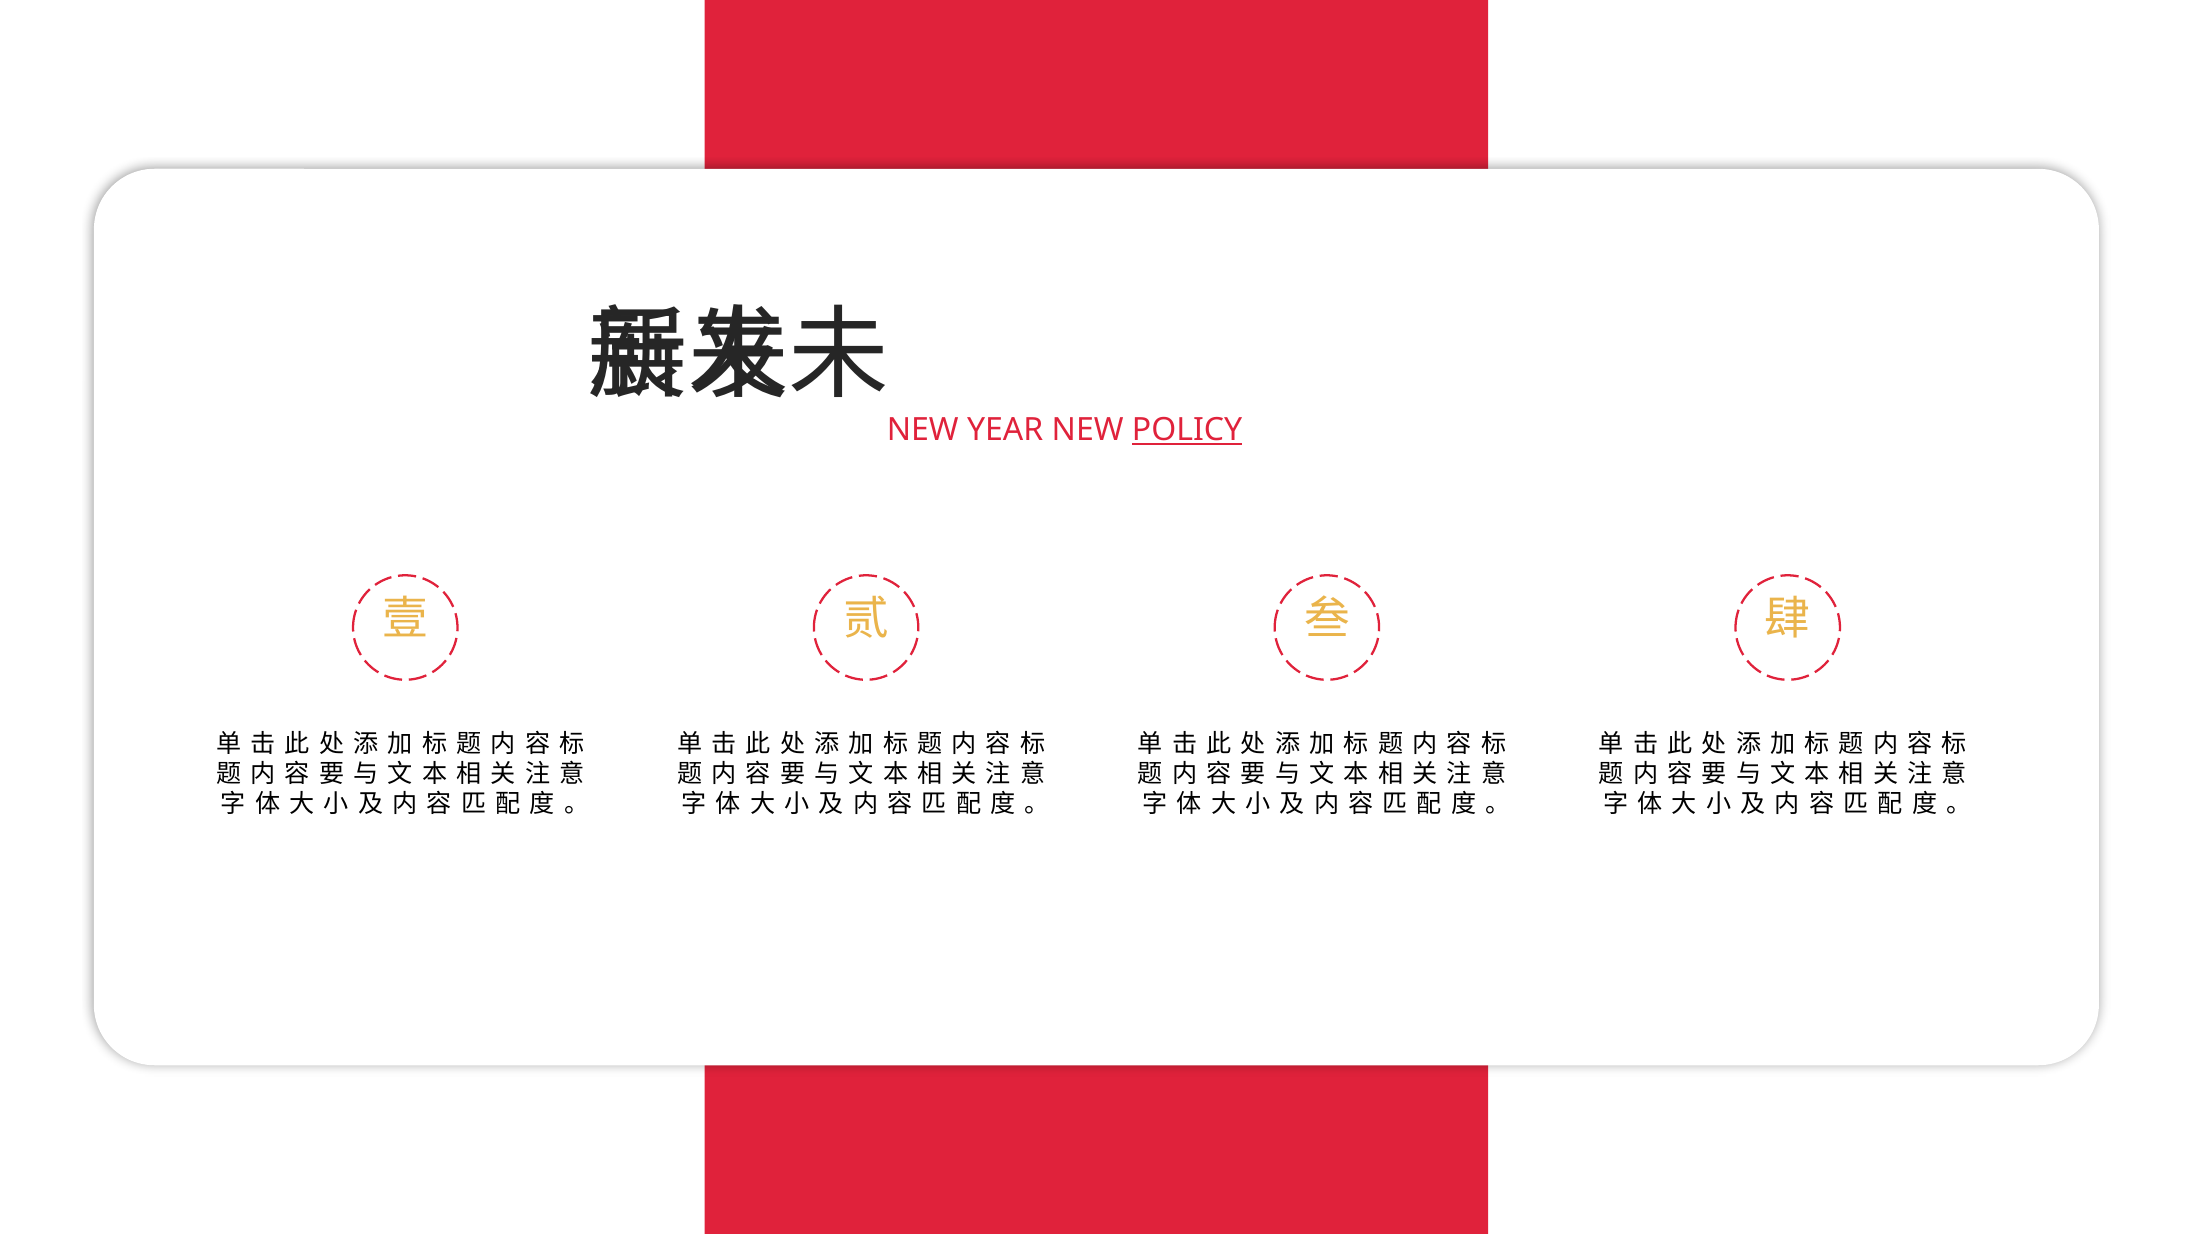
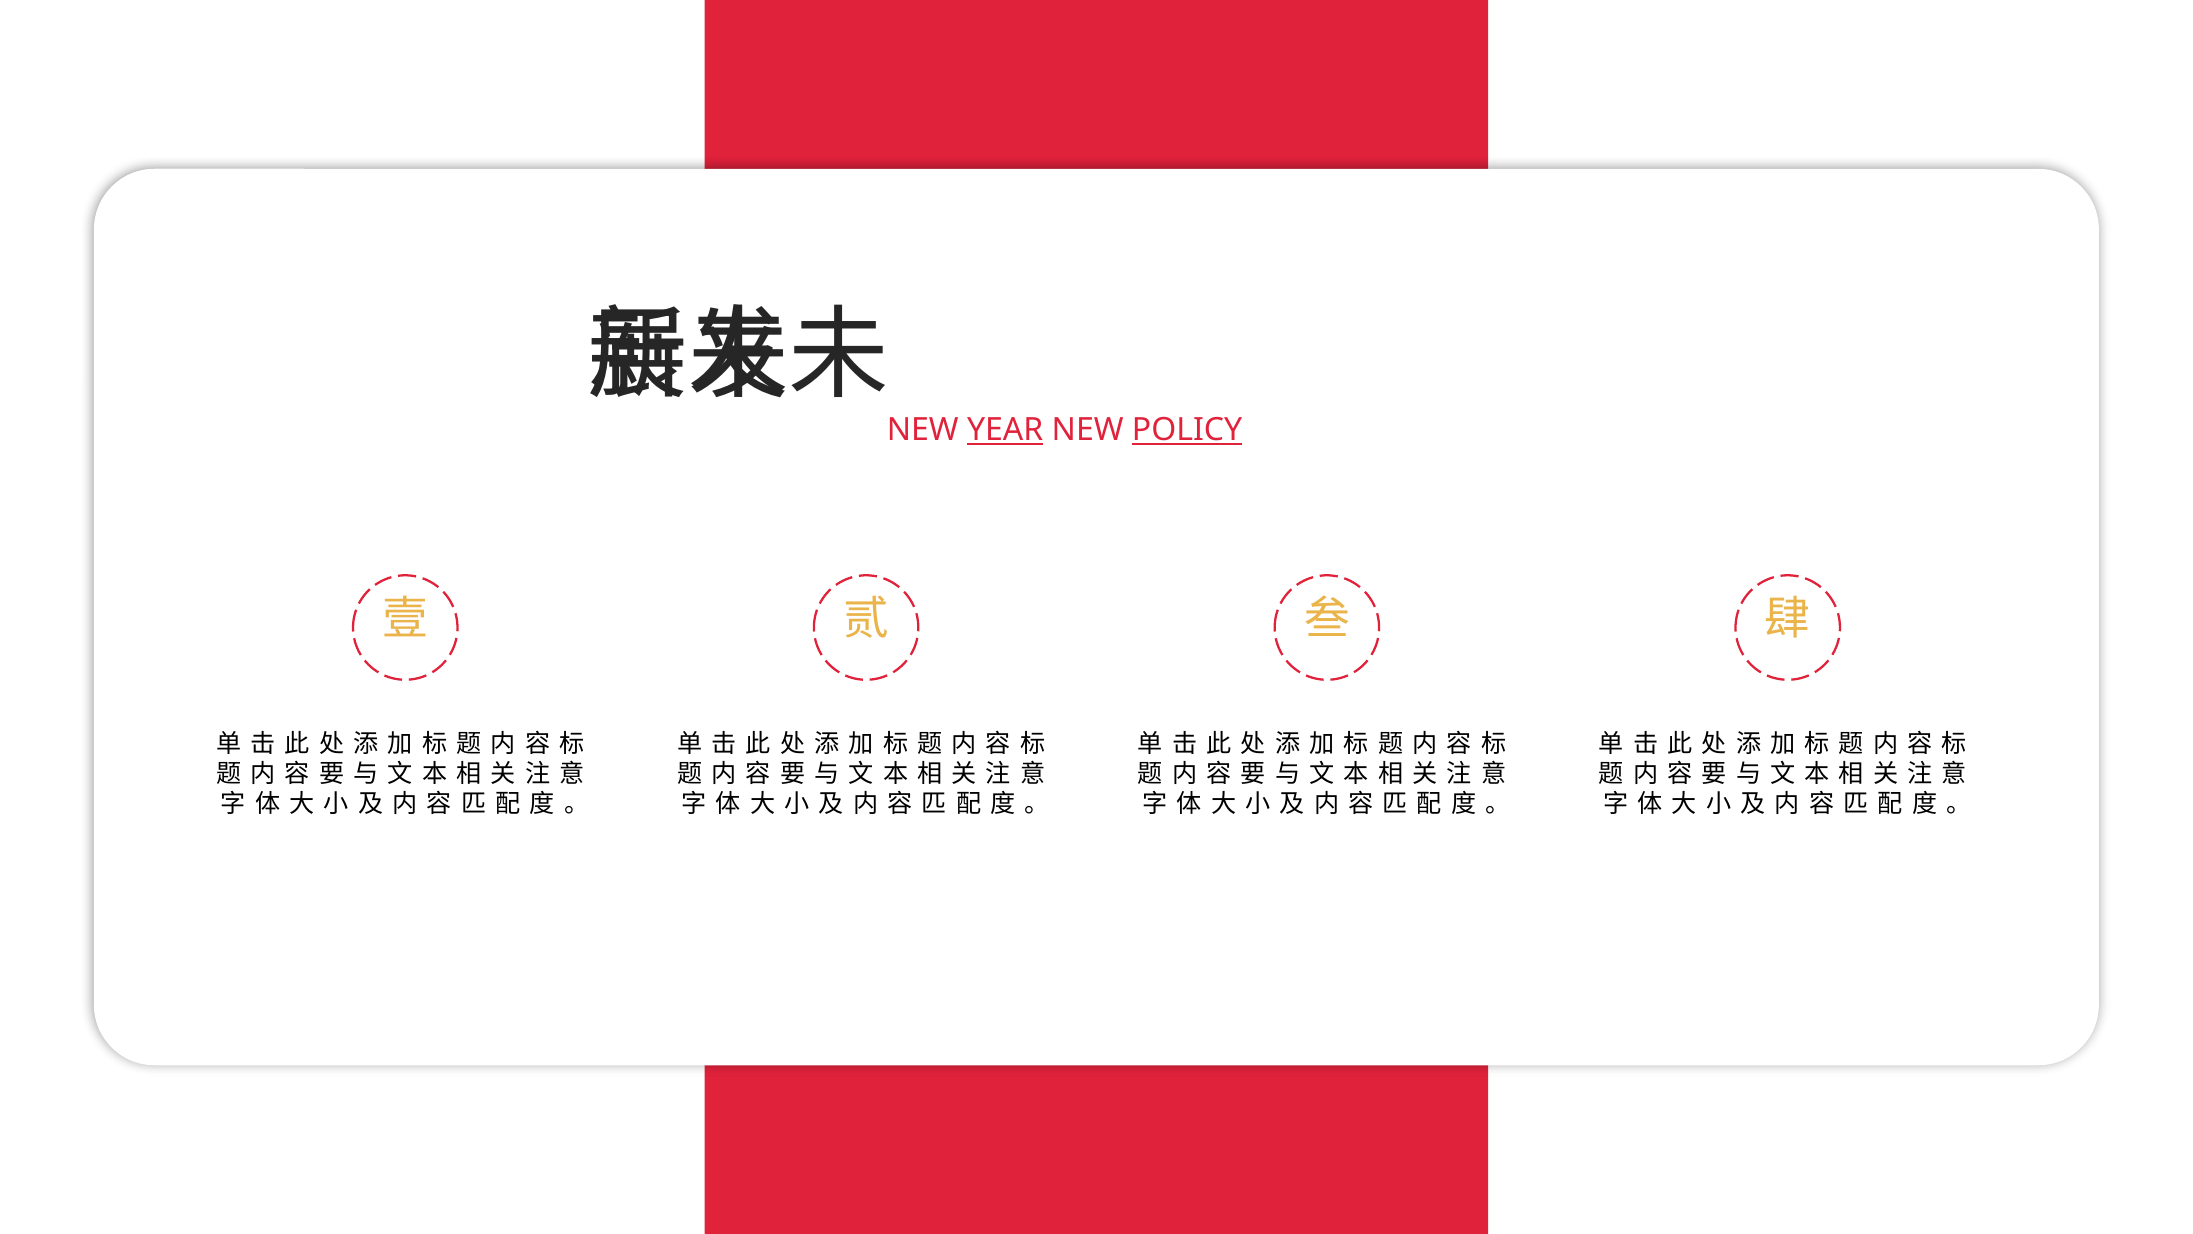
YEAR underline: none -> present
